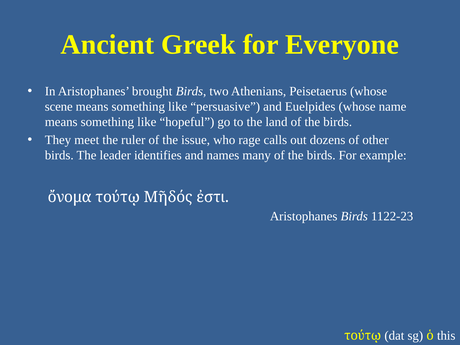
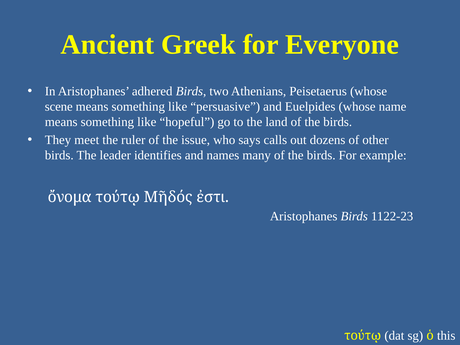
brought: brought -> adhered
rage: rage -> says
